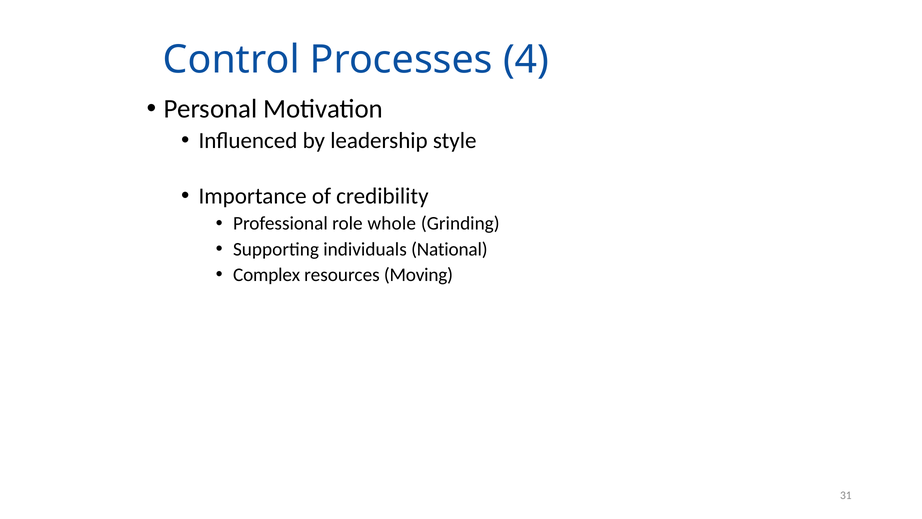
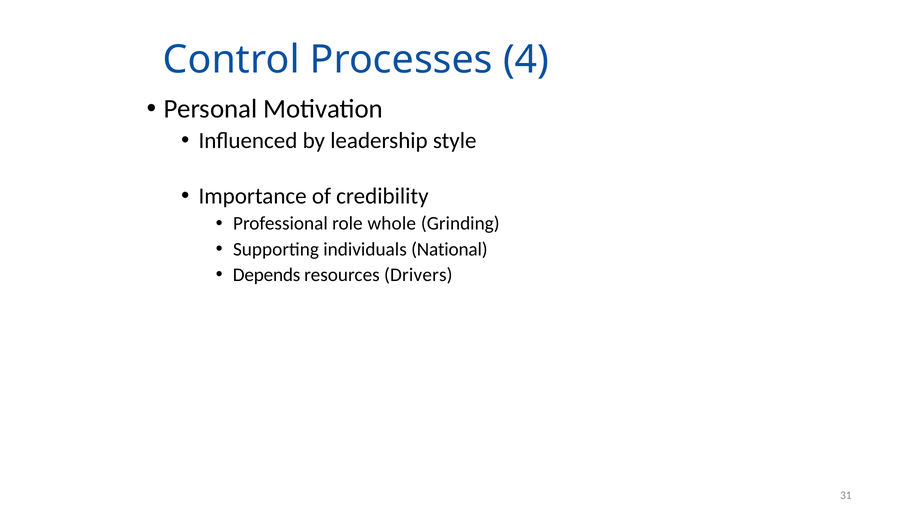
Complex: Complex -> Depends
Moving: Moving -> Drivers
